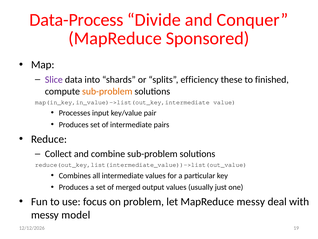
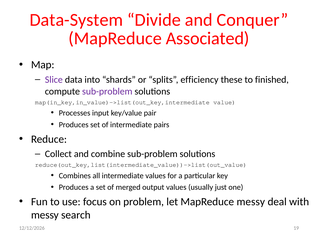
Data-Process: Data-Process -> Data-System
Sponsored: Sponsored -> Associated
sub-problem at (107, 91) colour: orange -> purple
model: model -> search
